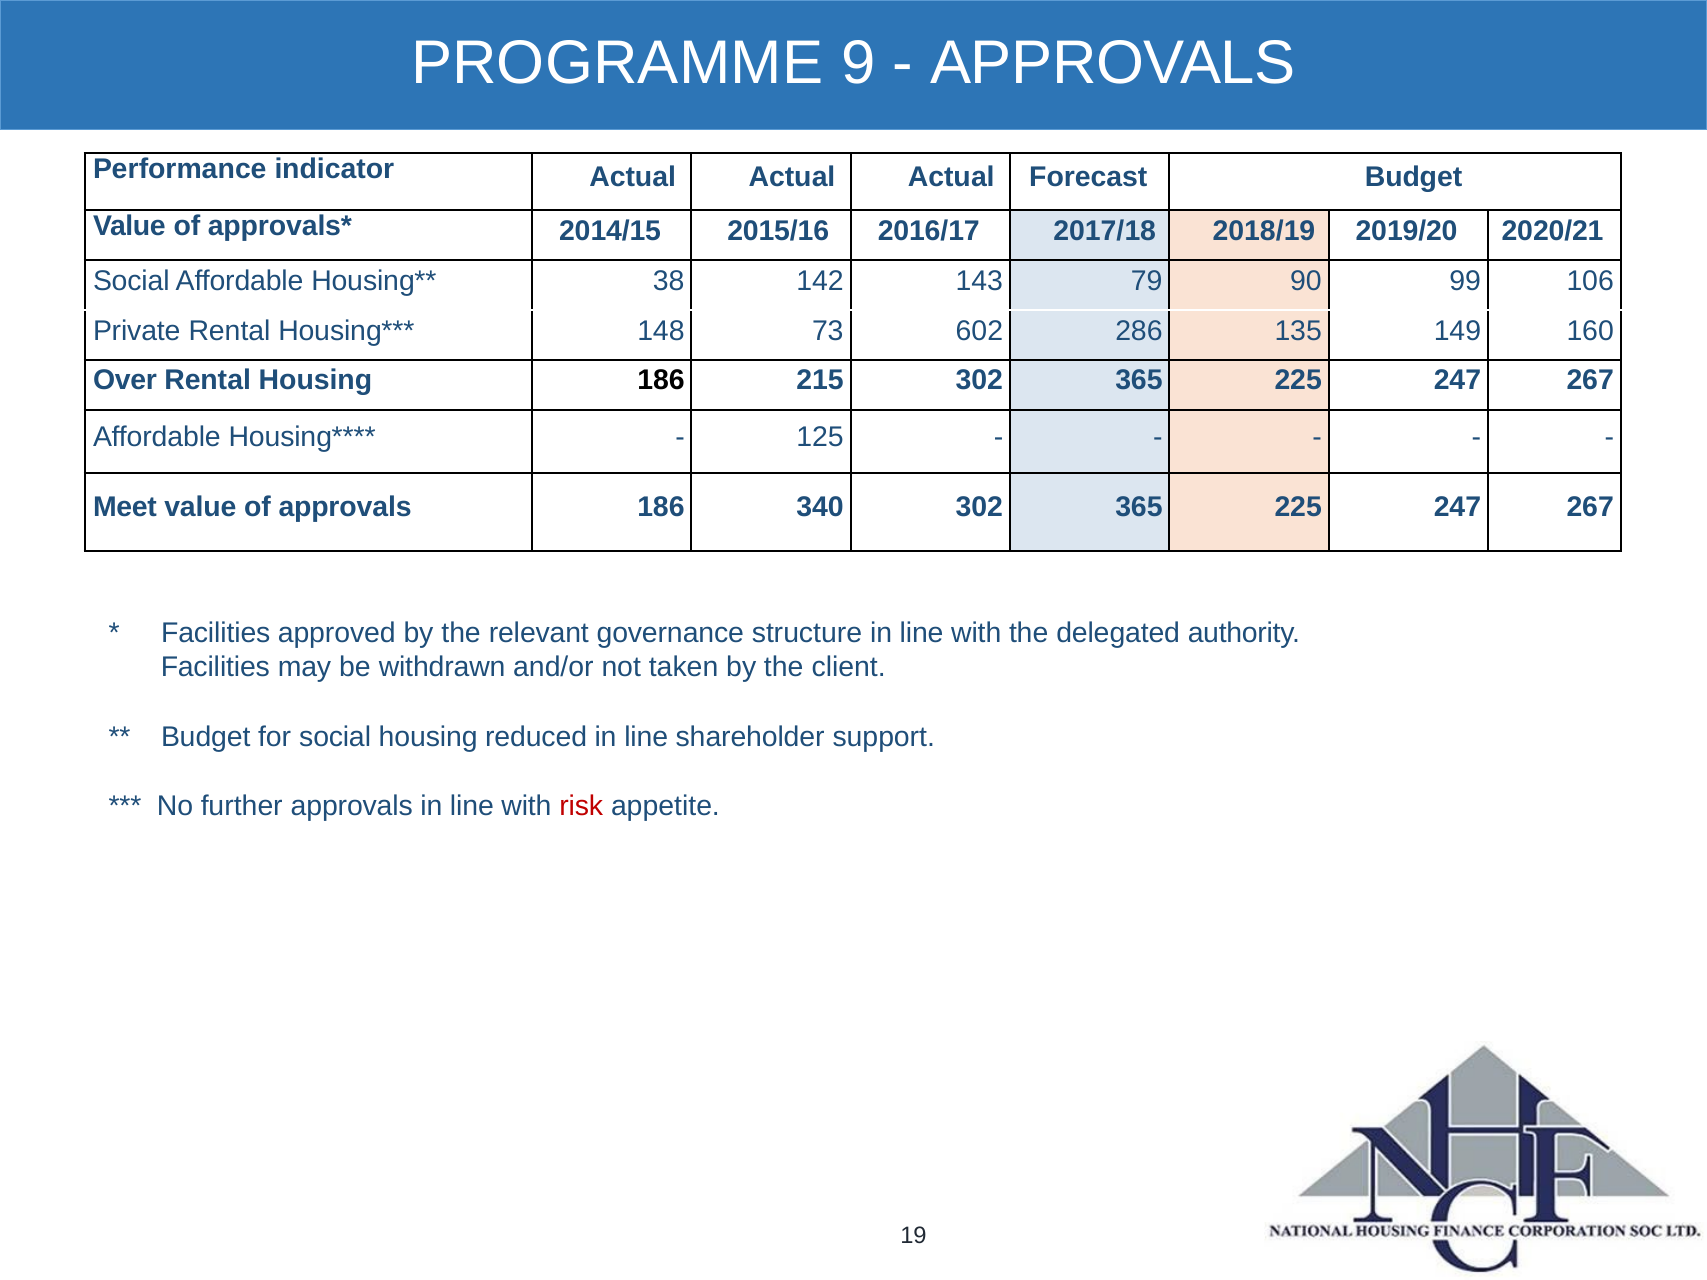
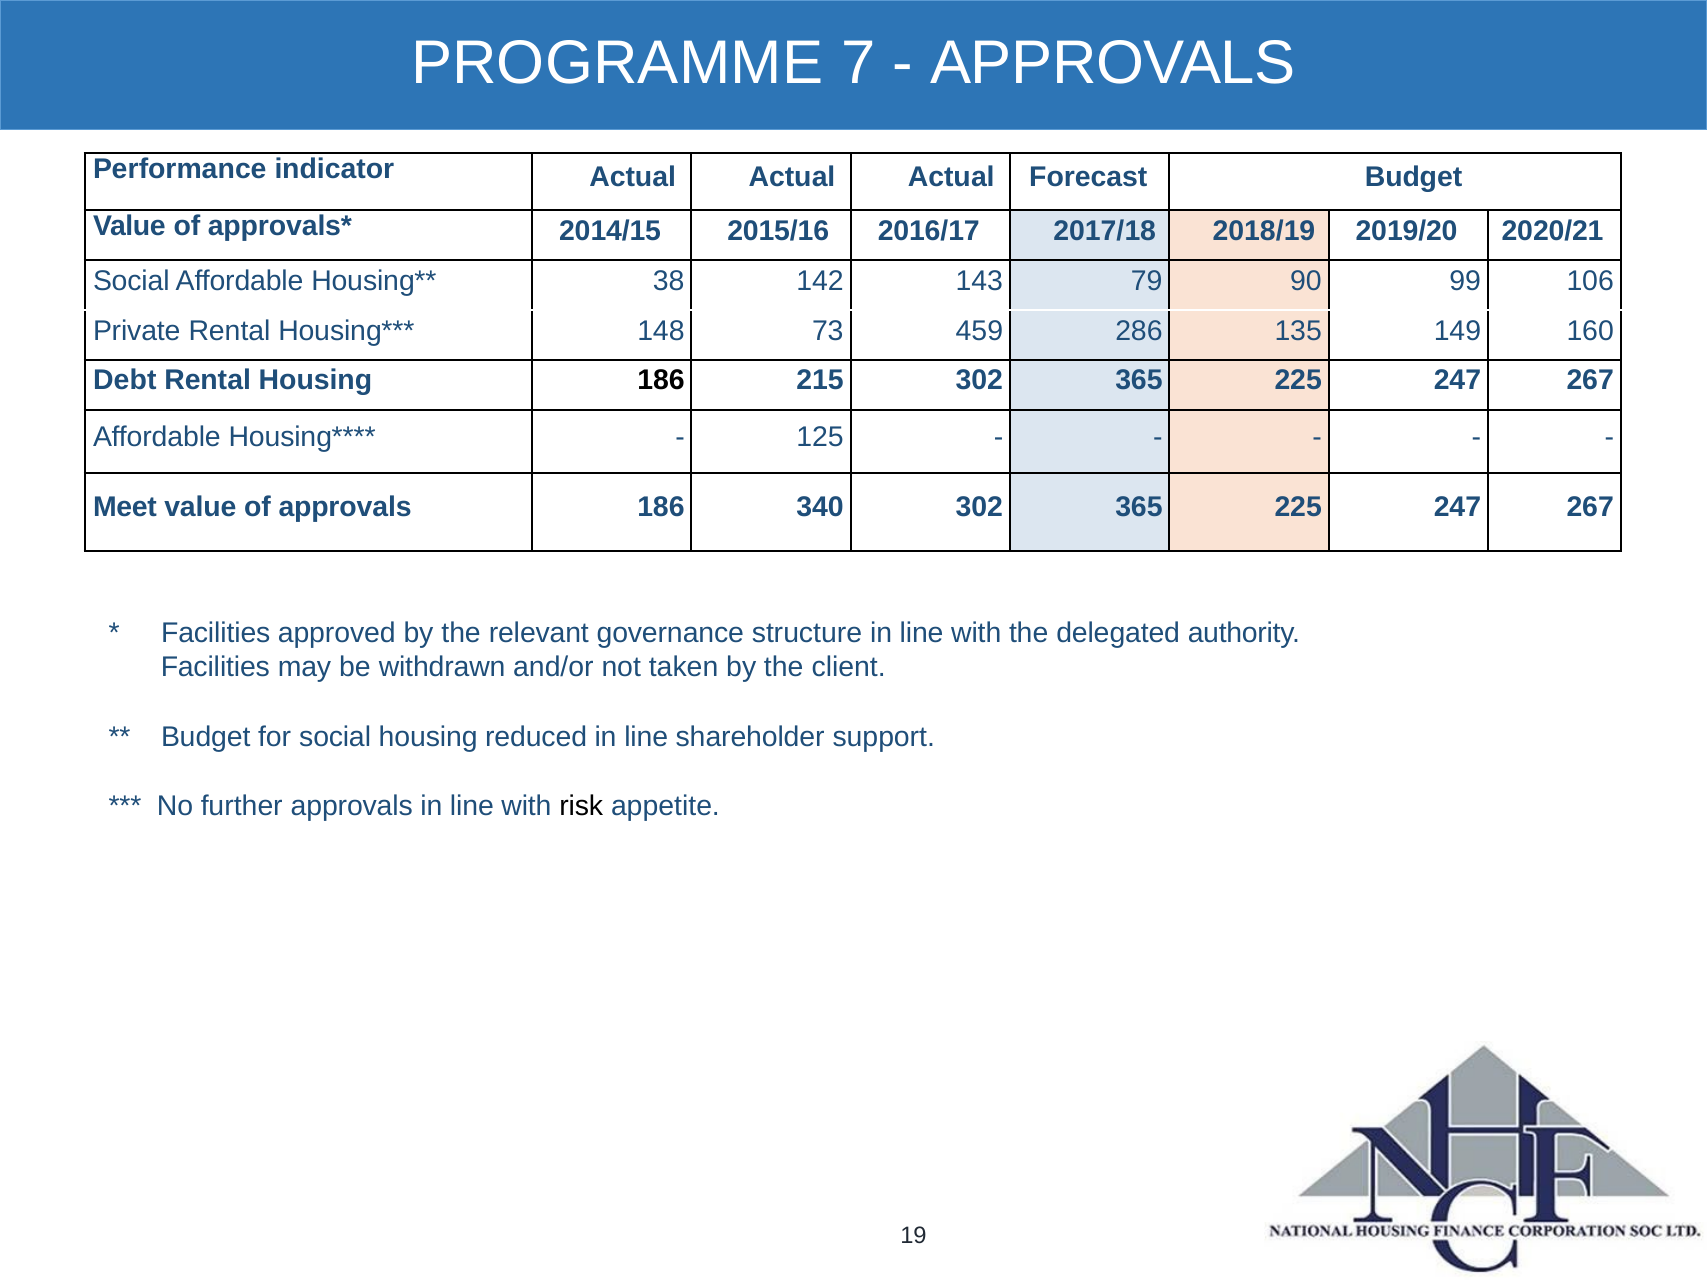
9: 9 -> 7
602: 602 -> 459
Over: Over -> Debt
risk colour: red -> black
